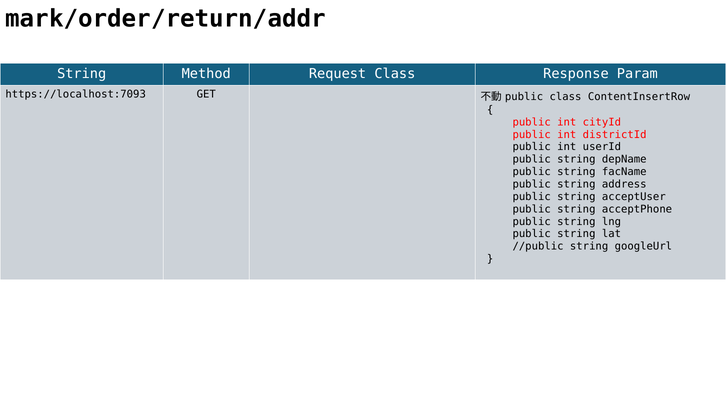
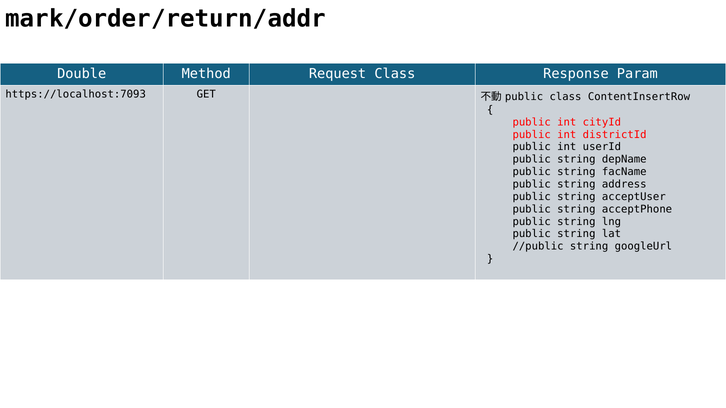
String at (82, 74): String -> Double
